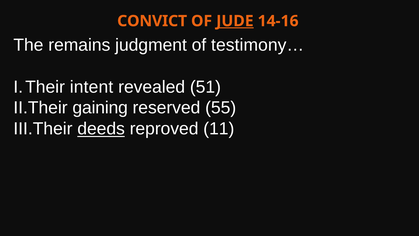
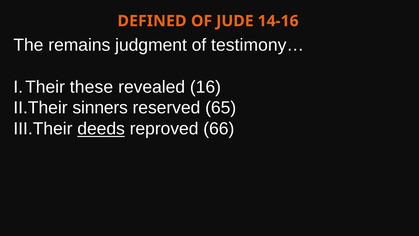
CONVICT: CONVICT -> DEFINED
JUDE underline: present -> none
intent: intent -> these
51: 51 -> 16
gaining: gaining -> sinners
55: 55 -> 65
11: 11 -> 66
